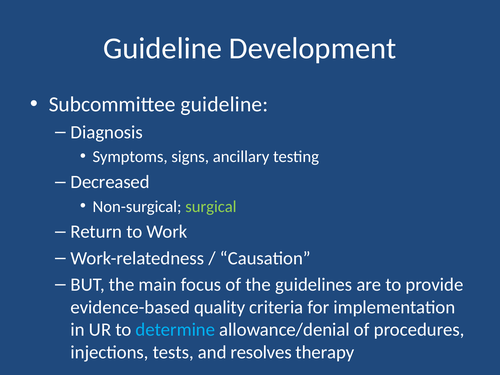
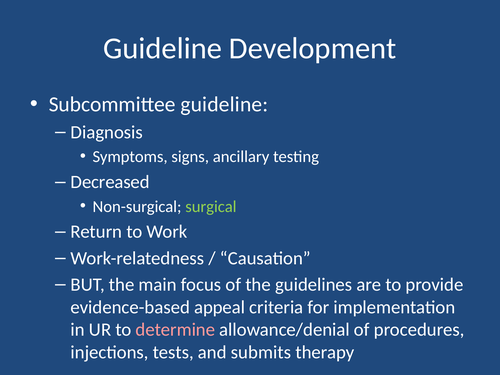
quality: quality -> appeal
determine colour: light blue -> pink
resolves: resolves -> submits
